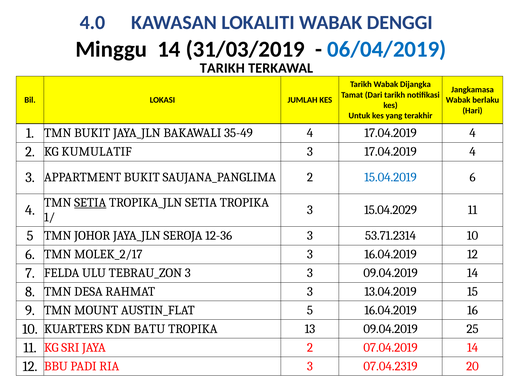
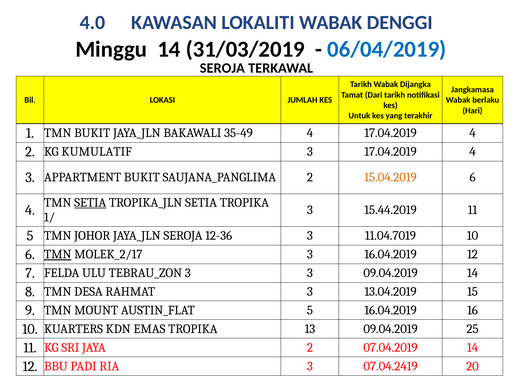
TARIKH at (222, 68): TARIKH -> SEROJA
15.04.2019 colour: blue -> orange
15.04.2029: 15.04.2029 -> 15.44.2019
53.71.2314: 53.71.2314 -> 11.04.7019
TMN at (58, 254) underline: none -> present
BATU: BATU -> EMAS
07.04.2319: 07.04.2319 -> 07.04.2419
